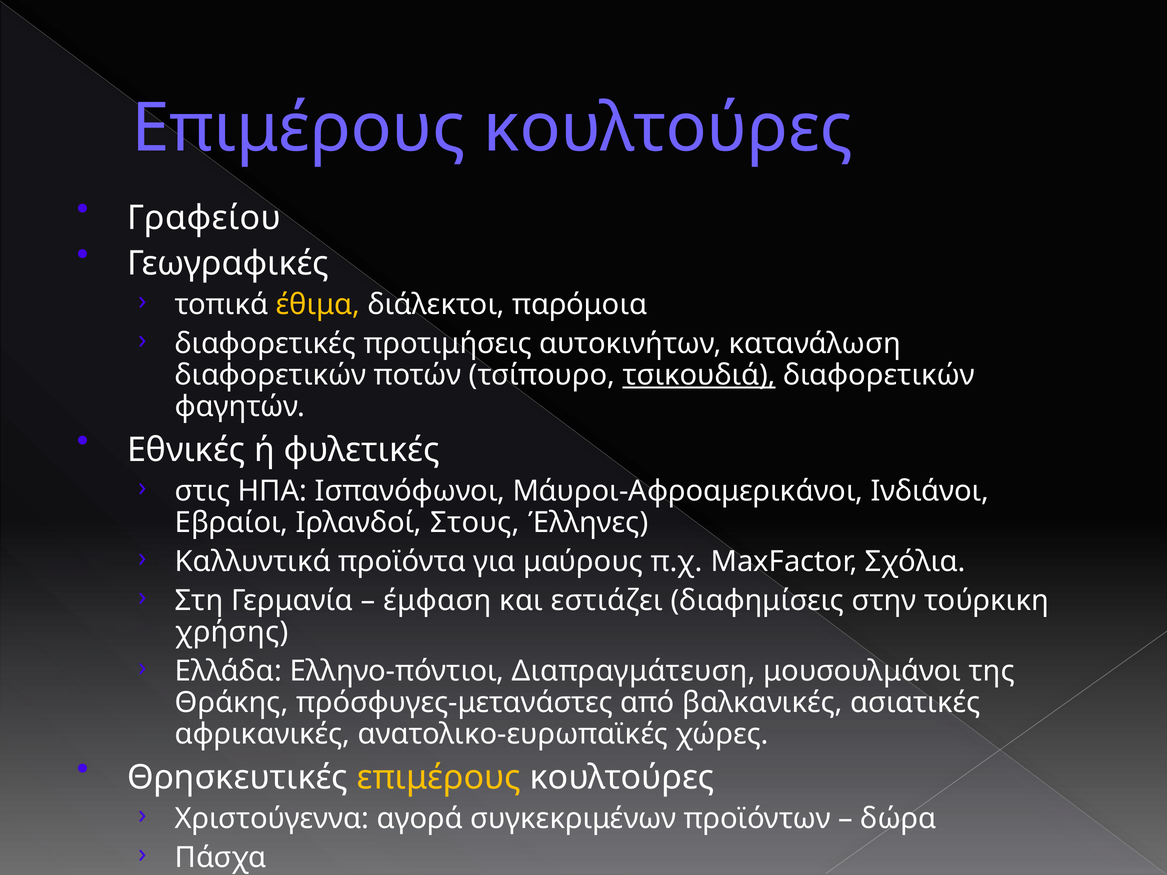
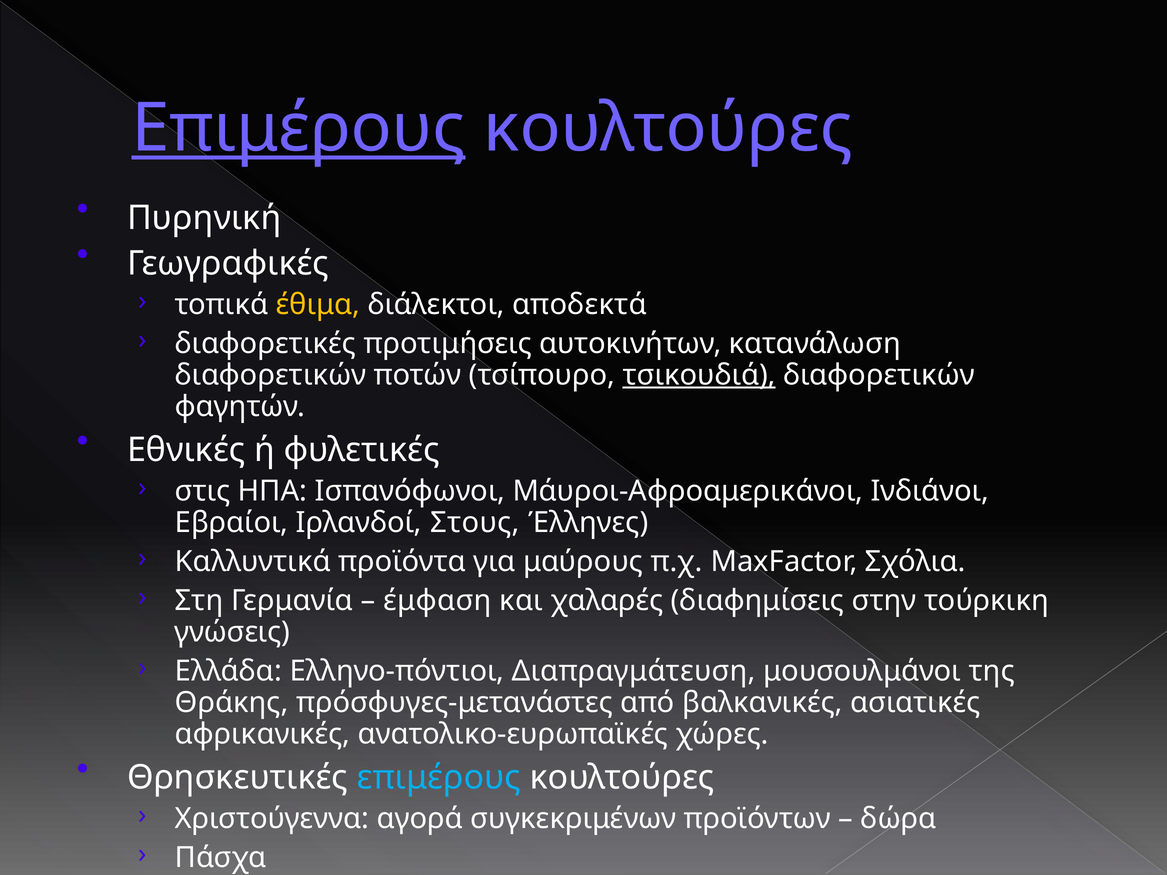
Επιμέρους at (299, 128) underline: none -> present
Γραφείου: Γραφείου -> Πυρηνική
παρόμοια: παρόμοια -> αποδεκτά
εστιάζει: εστιάζει -> χαλαρές
χρήσης: χρήσης -> γνώσεις
επιμέρους at (439, 778) colour: yellow -> light blue
